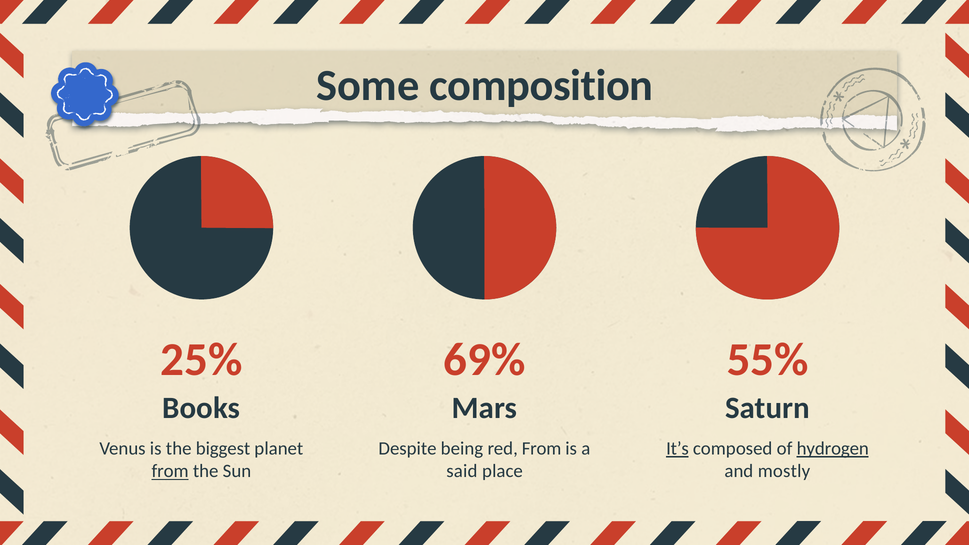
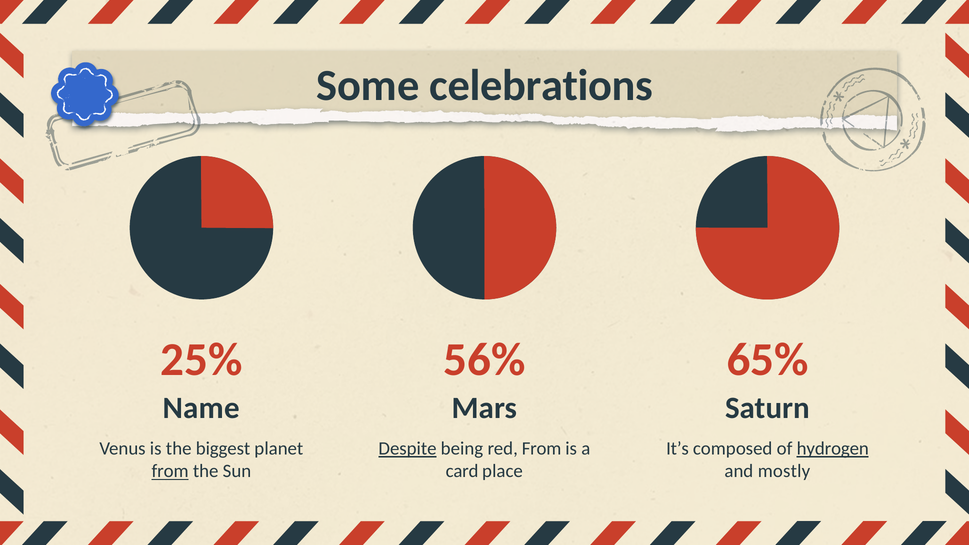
composition: composition -> celebrations
69%: 69% -> 56%
55%: 55% -> 65%
Books: Books -> Name
Despite underline: none -> present
It’s underline: present -> none
said: said -> card
